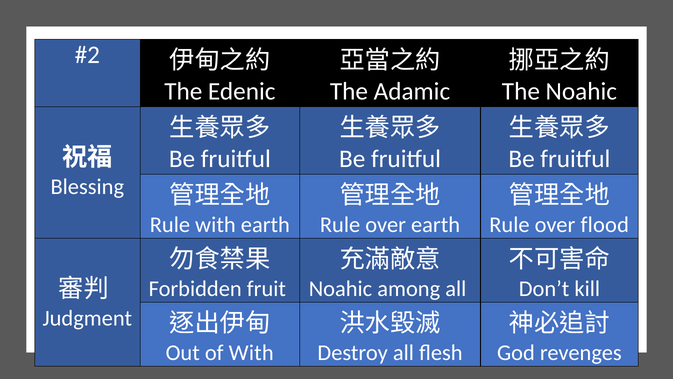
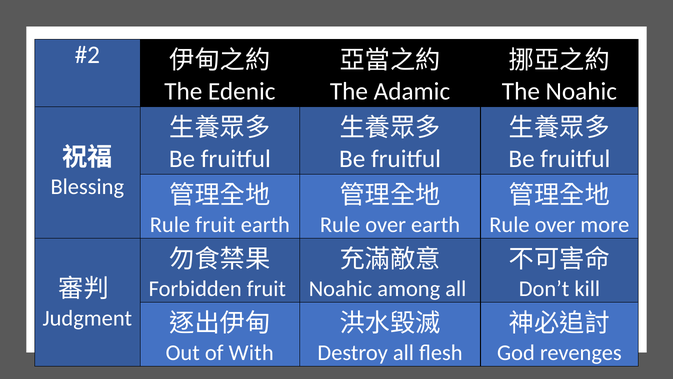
Rule with: with -> fruit
flood: flood -> more
